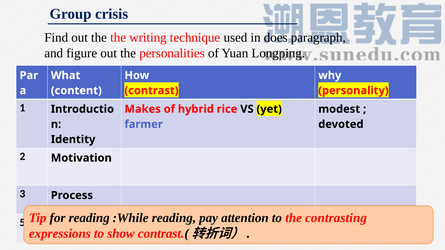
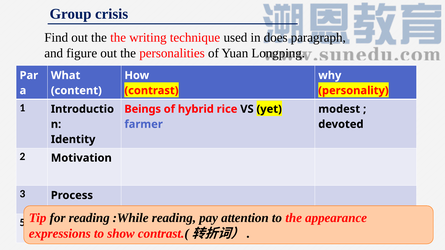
Makes: Makes -> Beings
contrasting: contrasting -> appearance
